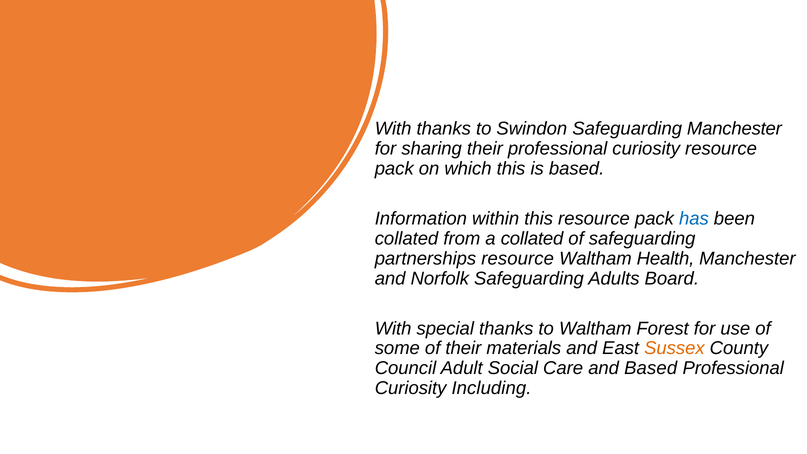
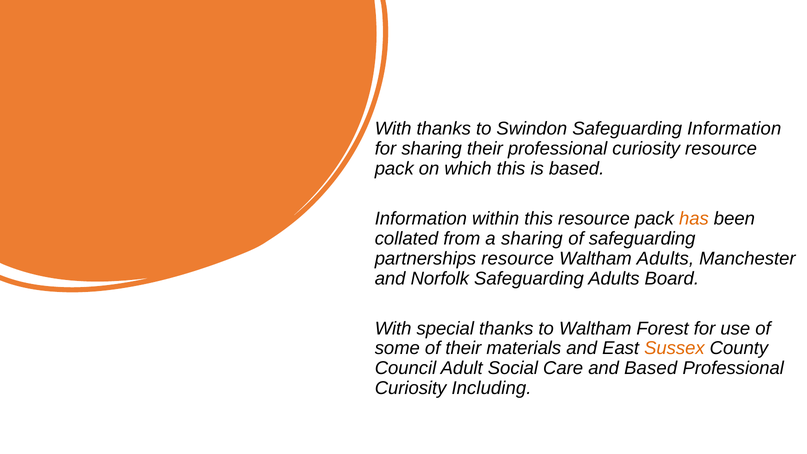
Safeguarding Manchester: Manchester -> Information
has colour: blue -> orange
a collated: collated -> sharing
Waltham Health: Health -> Adults
